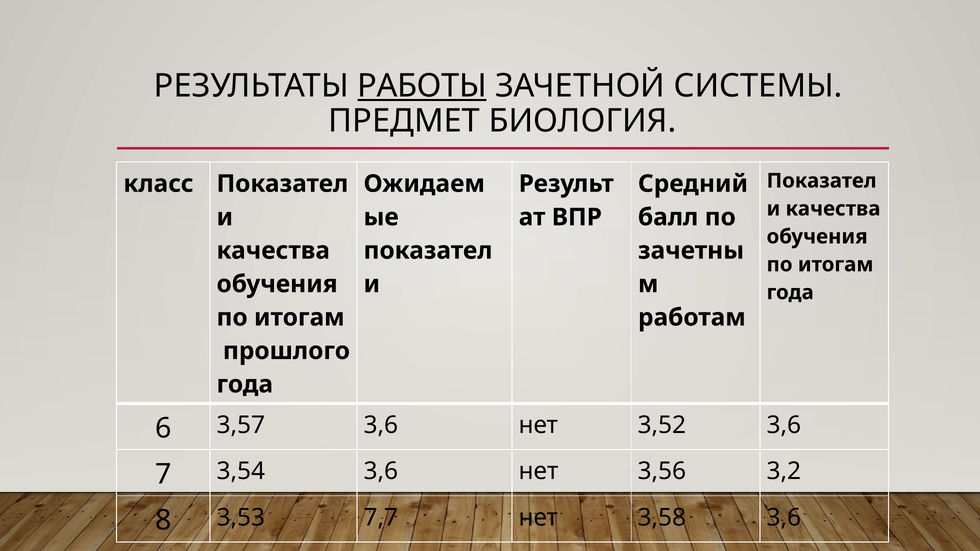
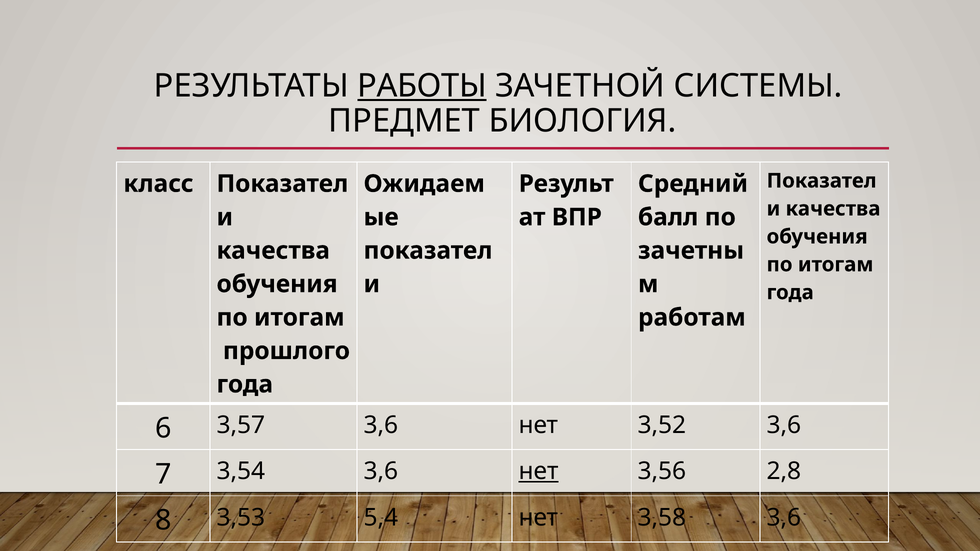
нет at (539, 472) underline: none -> present
3,2: 3,2 -> 2,8
7,7: 7,7 -> 5,4
